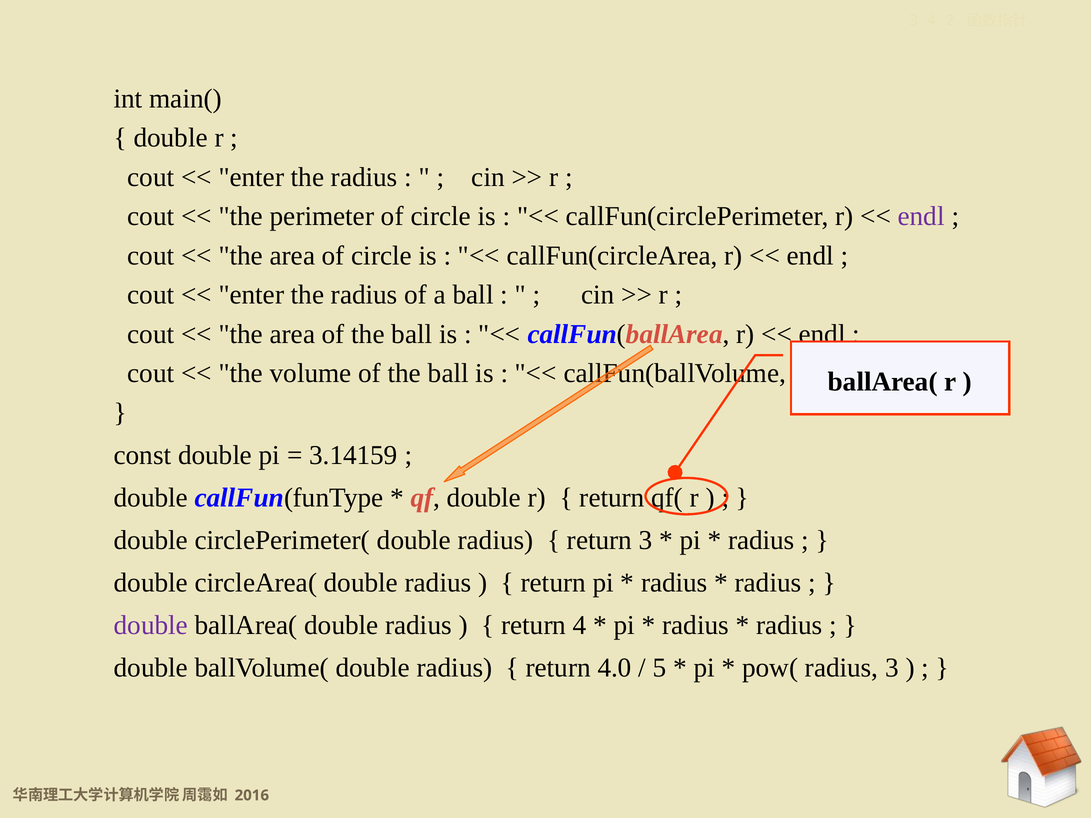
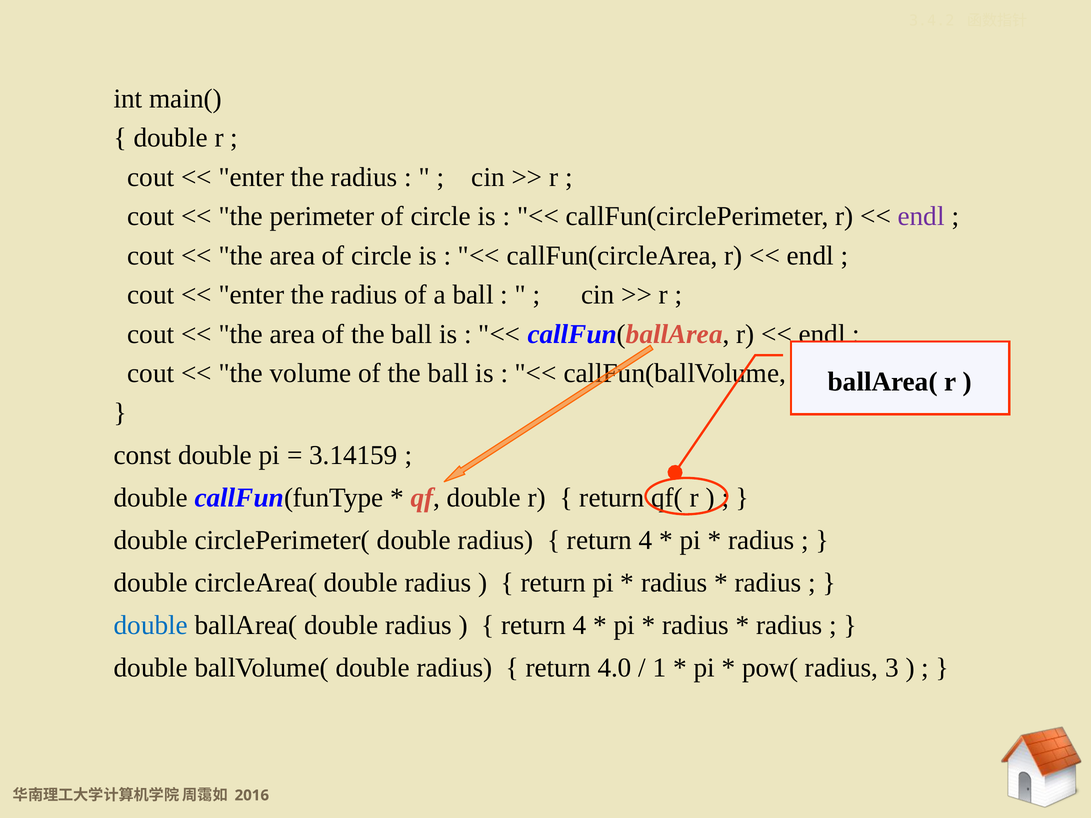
3 at (646, 540): 3 -> 4
double at (151, 625) colour: purple -> blue
5: 5 -> 1
